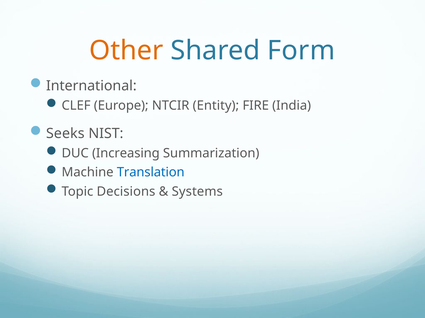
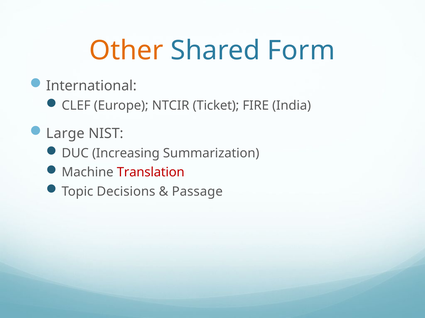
Entity: Entity -> Ticket
Seeks: Seeks -> Large
Translation colour: blue -> red
Systems: Systems -> Passage
